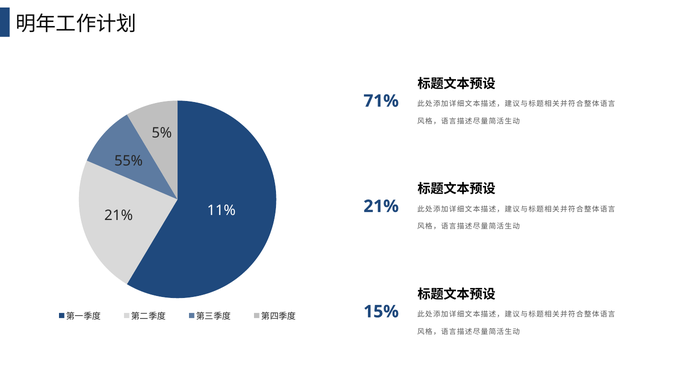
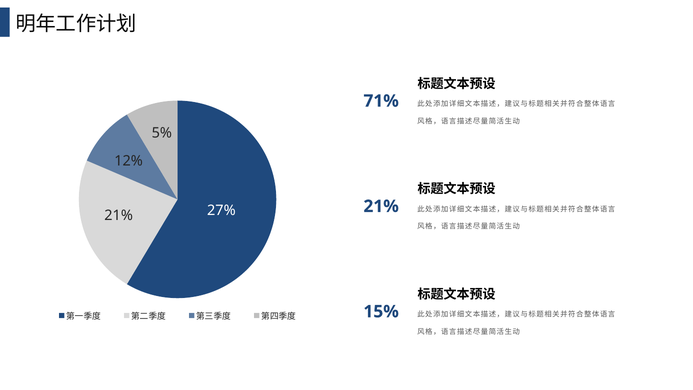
55%: 55% -> 12%
11%: 11% -> 27%
